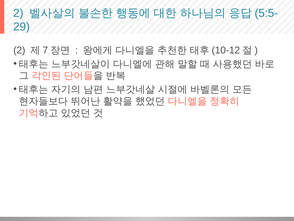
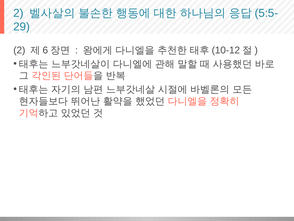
7: 7 -> 6
